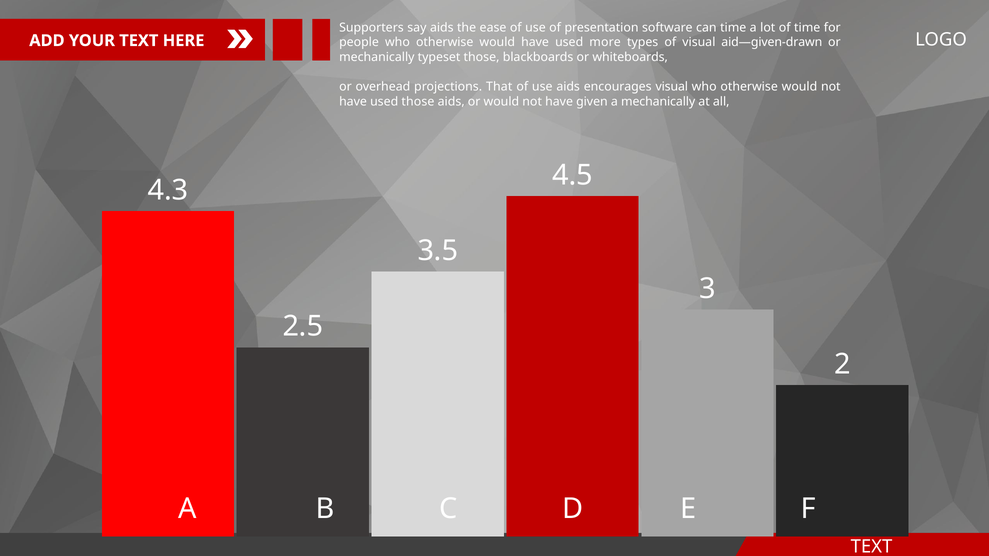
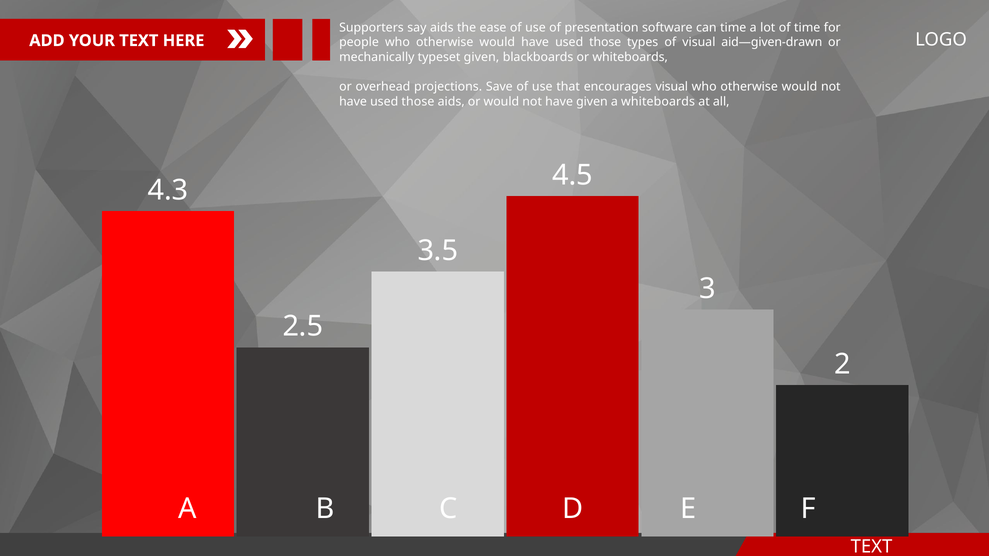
would have used more: more -> those
typeset those: those -> given
That: That -> Save
use aids: aids -> that
a mechanically: mechanically -> whiteboards
